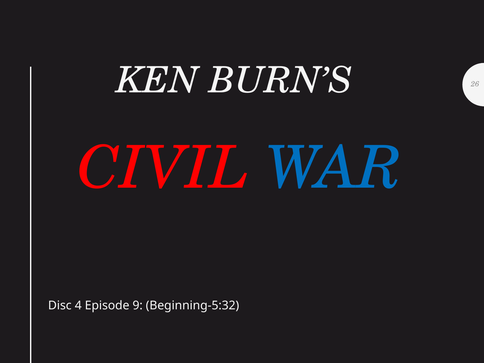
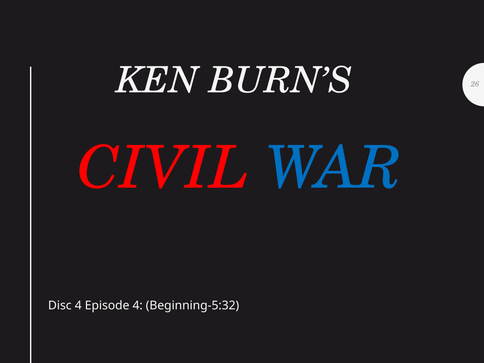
Episode 9: 9 -> 4
